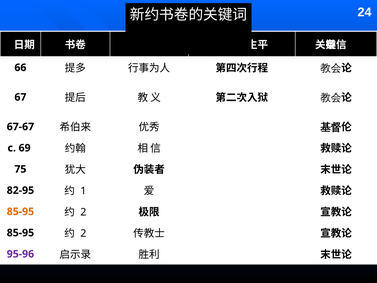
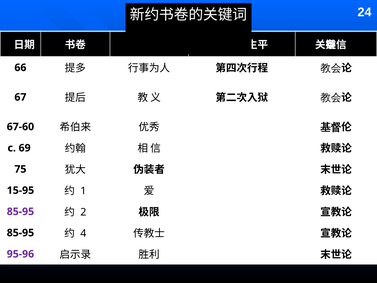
67-67: 67-67 -> 67-60
82-95: 82-95 -> 15-95
85-95 at (20, 211) colour: orange -> purple
2 at (83, 233): 2 -> 4
